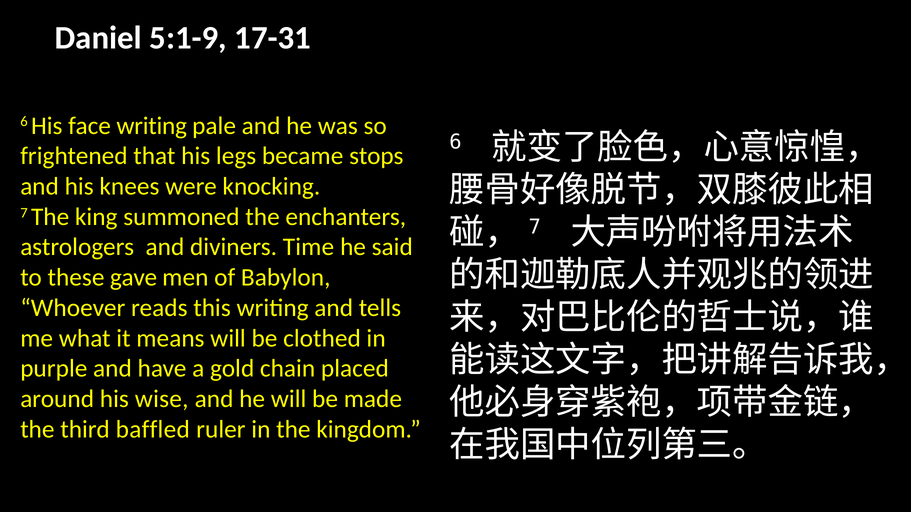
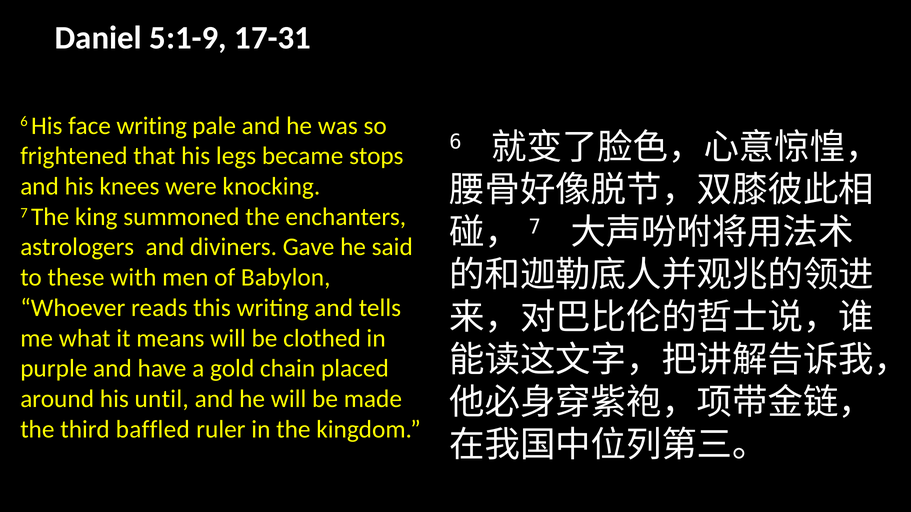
Time: Time -> Gave
gave: gave -> with
wise: wise -> until
